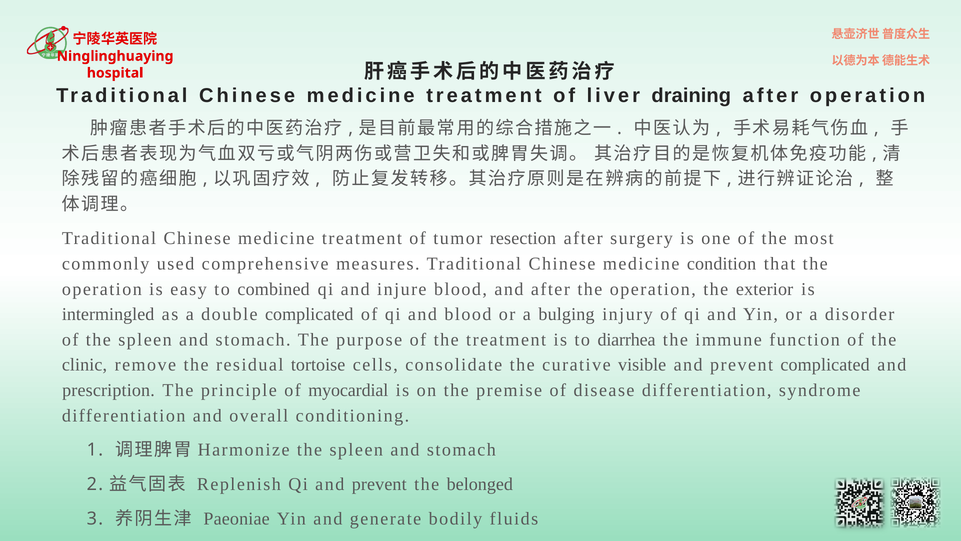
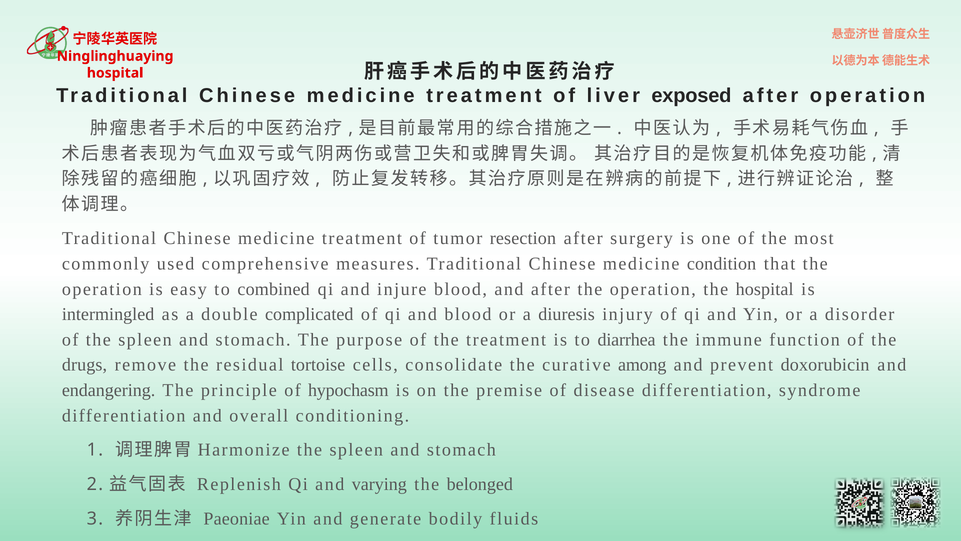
draining: draining -> exposed
the exterior: exterior -> hospital
bulging: bulging -> diuresis
clinic: clinic -> drugs
visible: visible -> among
prevent complicated: complicated -> doxorubicin
prescription: prescription -> endangering
myocardial: myocardial -> hypochasm
Qi and prevent: prevent -> varying
